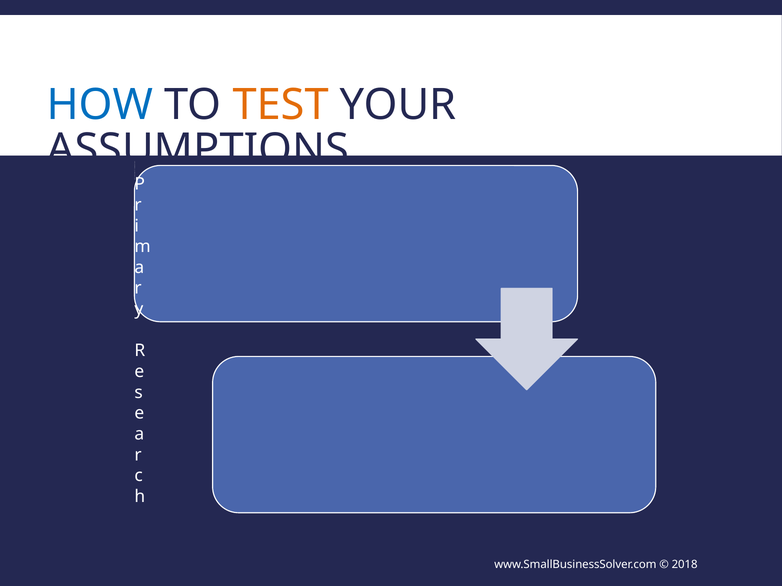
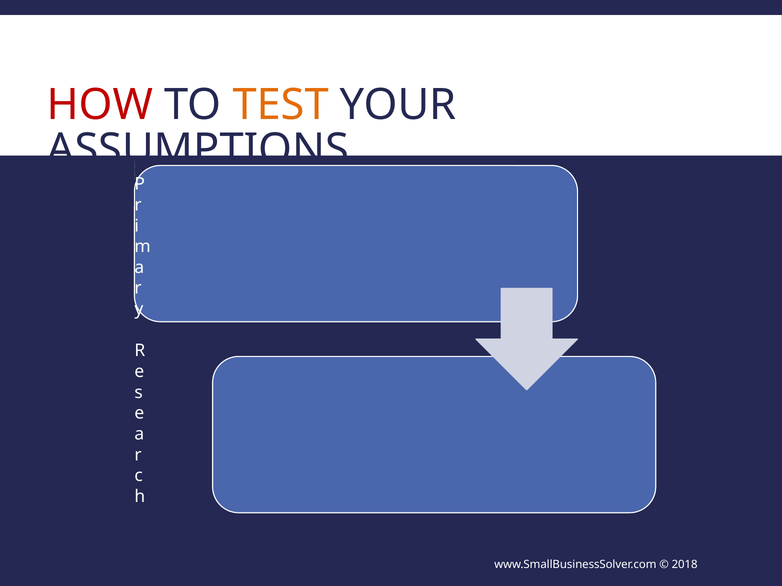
HOW colour: blue -> red
